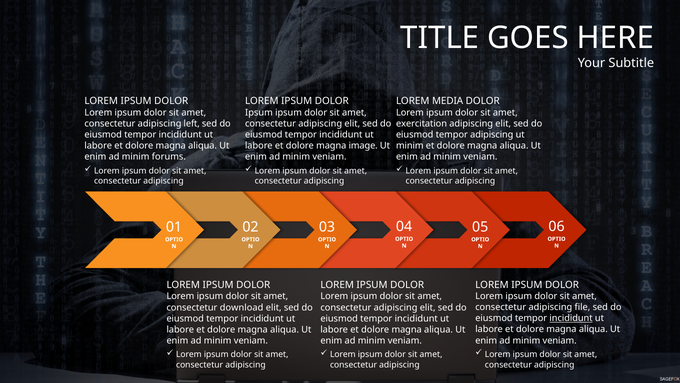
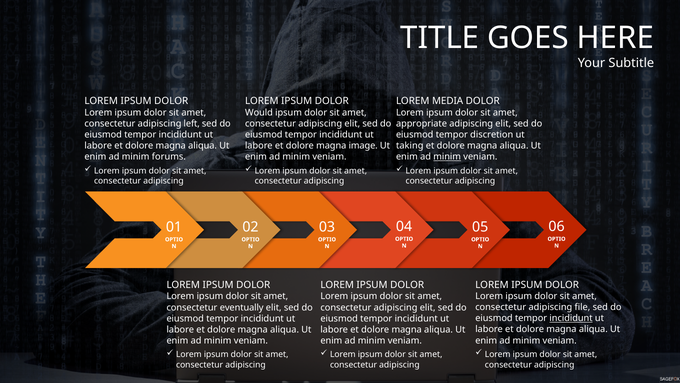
Ipsum at (259, 112): Ipsum -> Would
exercitation: exercitation -> appropriate
tempor adipiscing: adipiscing -> discretion
minim at (410, 146): minim -> taking
minim at (447, 157) underline: none -> present
download: download -> eventually
